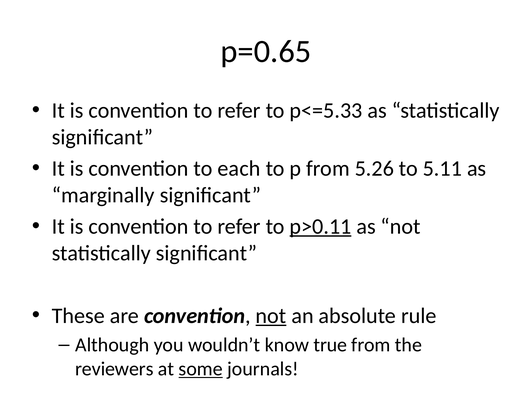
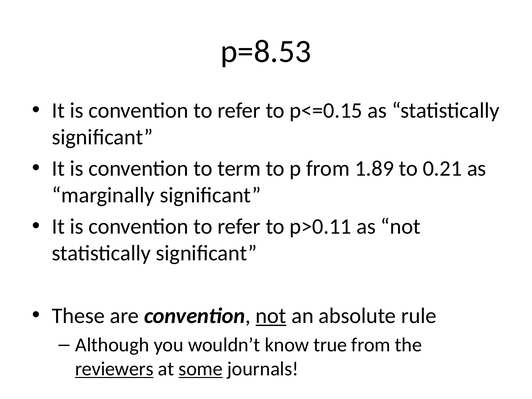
p=0.65: p=0.65 -> p=8.53
p<=5.33: p<=5.33 -> p<=0.15
each: each -> term
5.26: 5.26 -> 1.89
5.11: 5.11 -> 0.21
p>0.11 underline: present -> none
reviewers underline: none -> present
